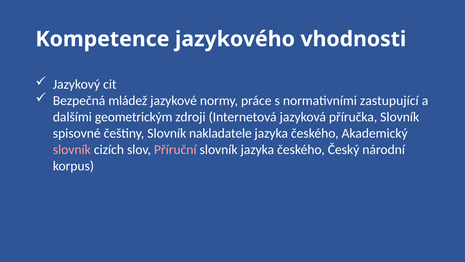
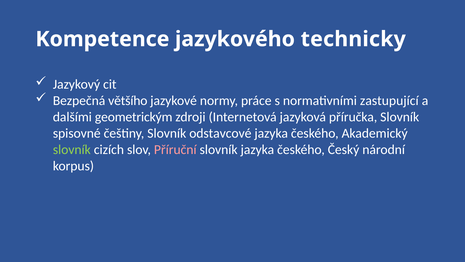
vhodnosti: vhodnosti -> technicky
mládež: mládež -> většího
nakladatele: nakladatele -> odstavcové
slovník at (72, 149) colour: pink -> light green
